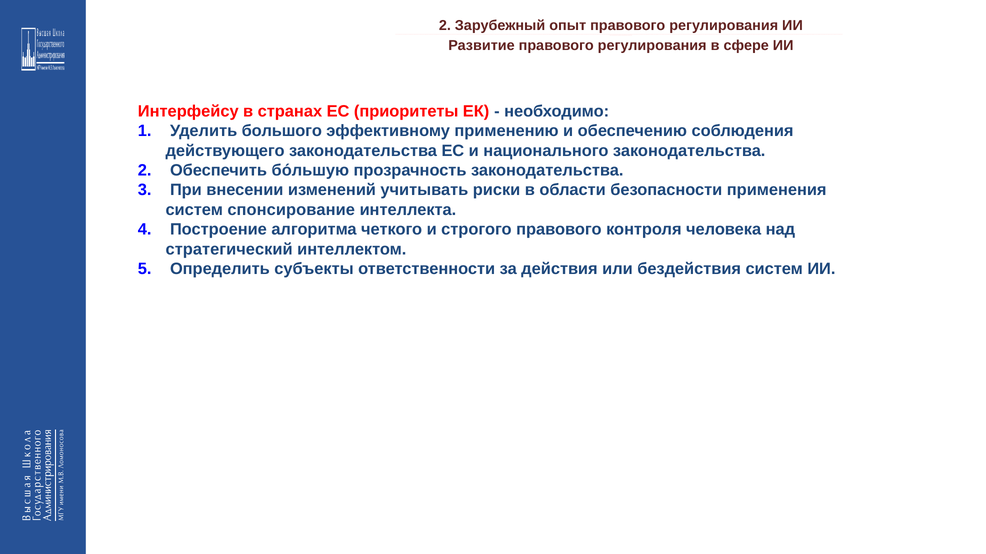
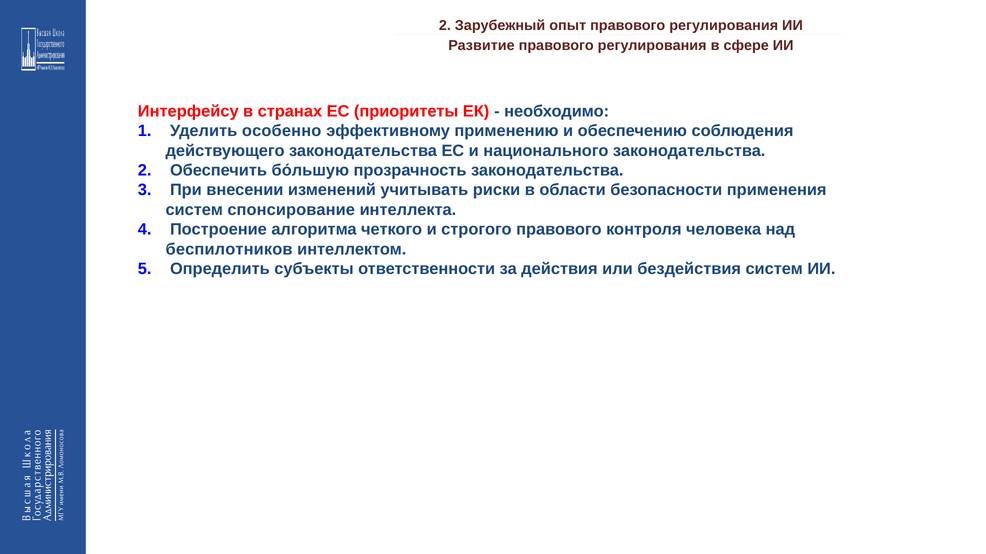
большого: большого -> особенно
стратегический: стратегический -> беспилотников
